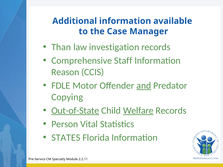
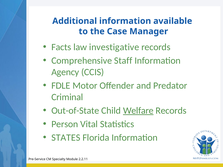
Than: Than -> Facts
investigation: investigation -> investigative
Reason: Reason -> Agency
and underline: present -> none
Copying: Copying -> Criminal
Out-of-State underline: present -> none
